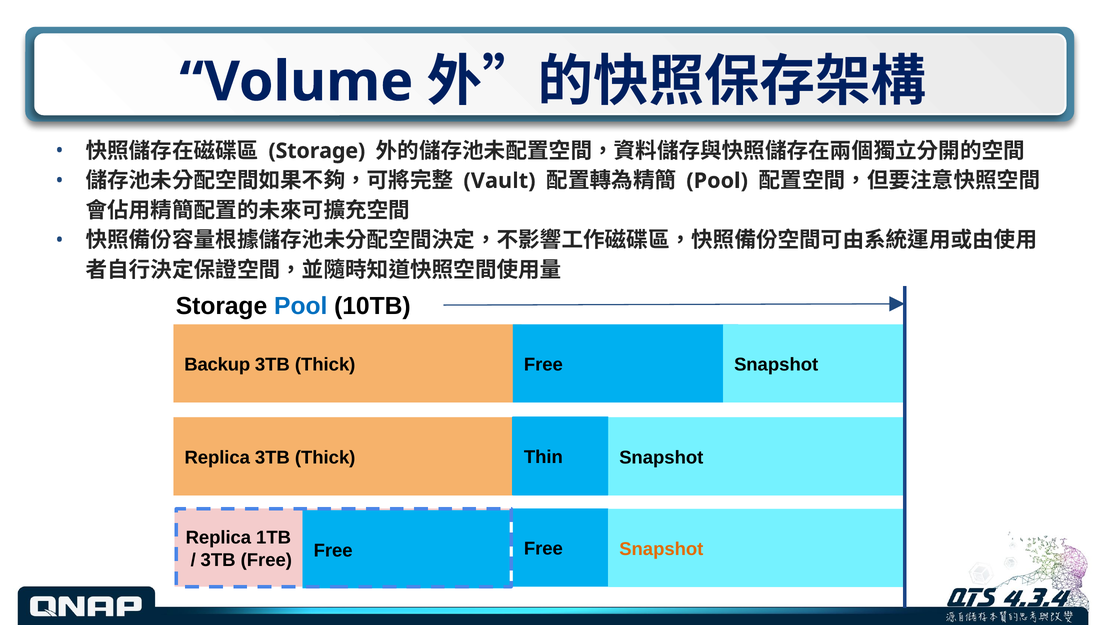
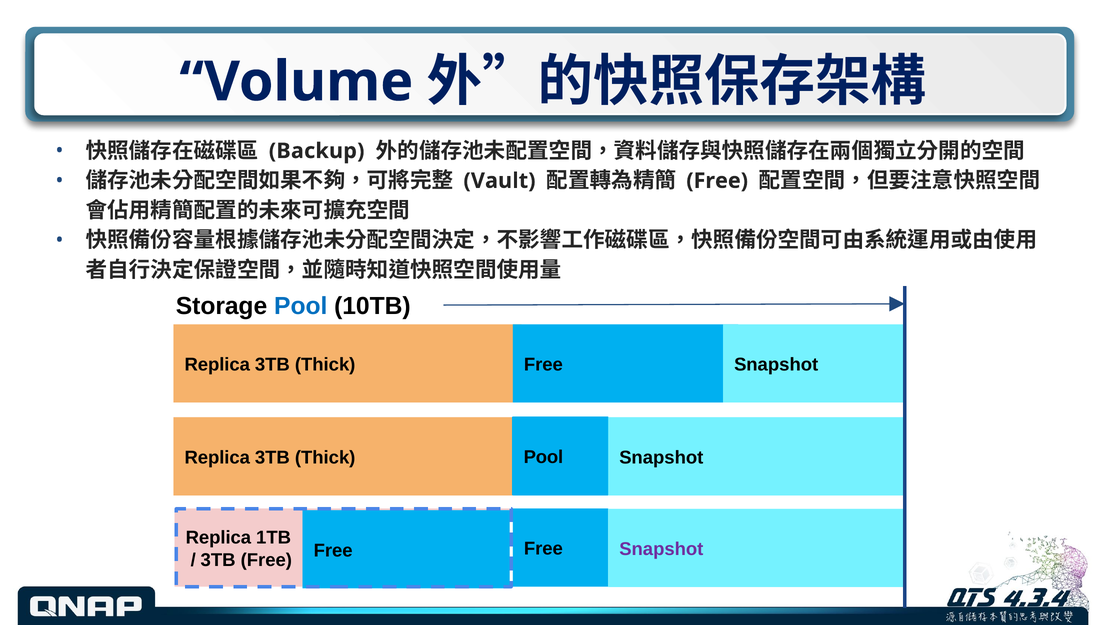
Storage at (317, 151): Storage -> Backup
Pool at (717, 181): Pool -> Free
Backup at (217, 364): Backup -> Replica
Thin at (543, 457): Thin -> Pool
Snapshot at (661, 549) colour: orange -> purple
